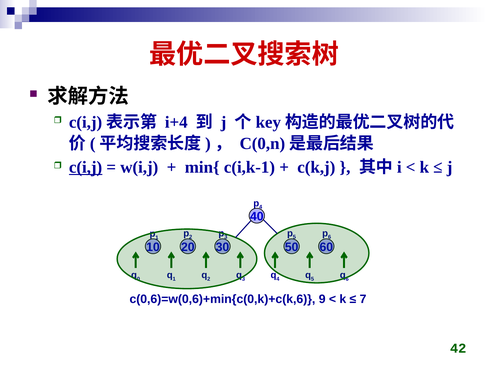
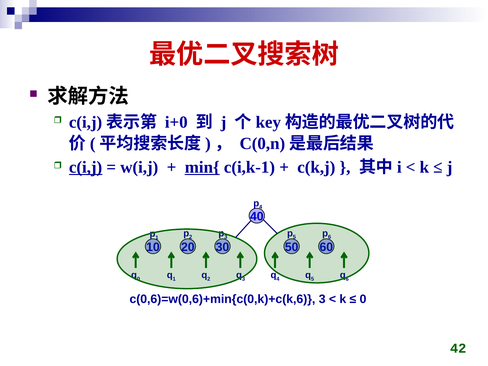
i+4: i+4 -> i+0
min{ underline: none -> present
c(0,6)=w(0,6)+min{c(0,k)+c(k,6 9: 9 -> 3
7 at (363, 299): 7 -> 0
